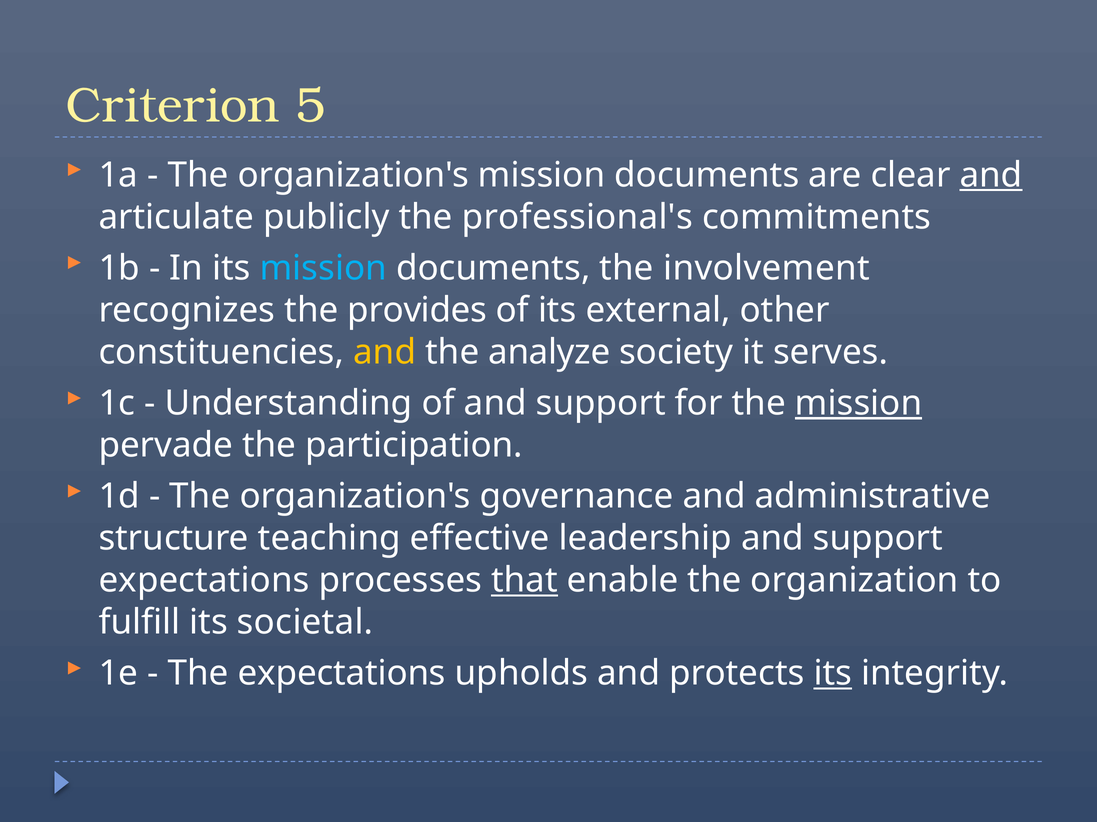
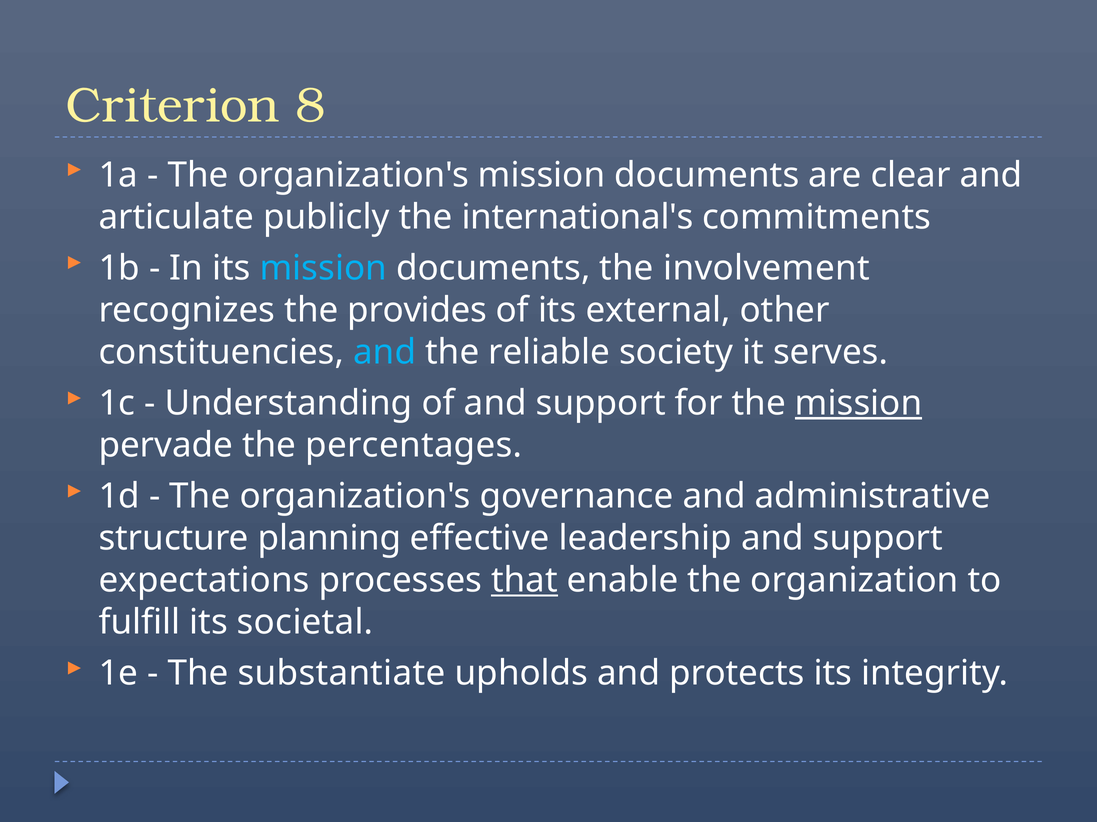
5: 5 -> 8
and at (991, 175) underline: present -> none
professional's: professional's -> international's
and at (385, 352) colour: yellow -> light blue
analyze: analyze -> reliable
participation: participation -> percentages
teaching: teaching -> planning
The expectations: expectations -> substantiate
its at (833, 674) underline: present -> none
